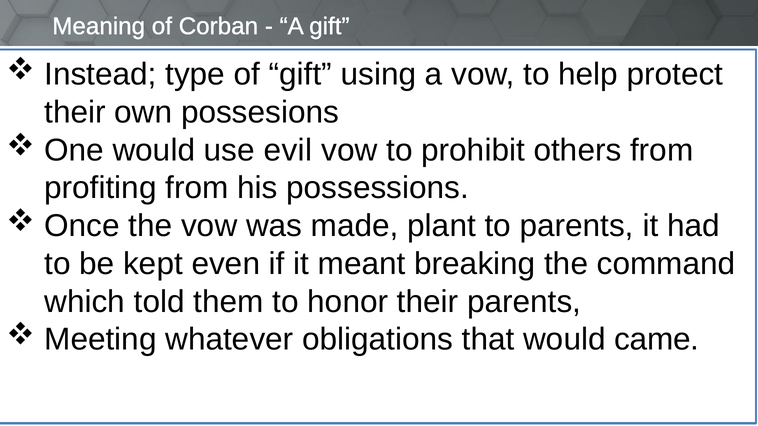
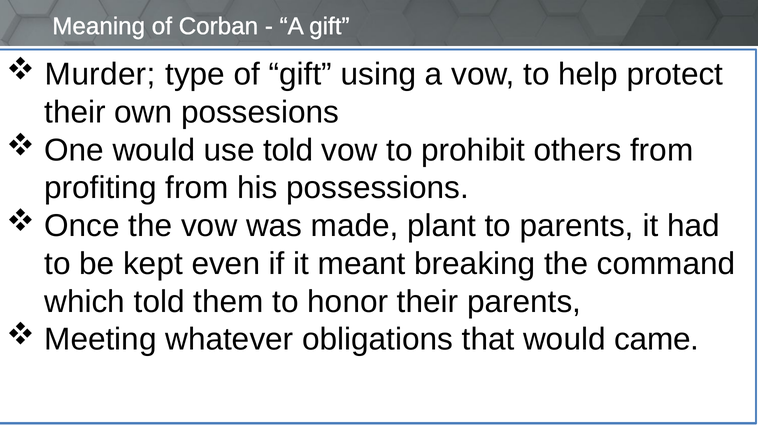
Instead: Instead -> Murder
use evil: evil -> told
